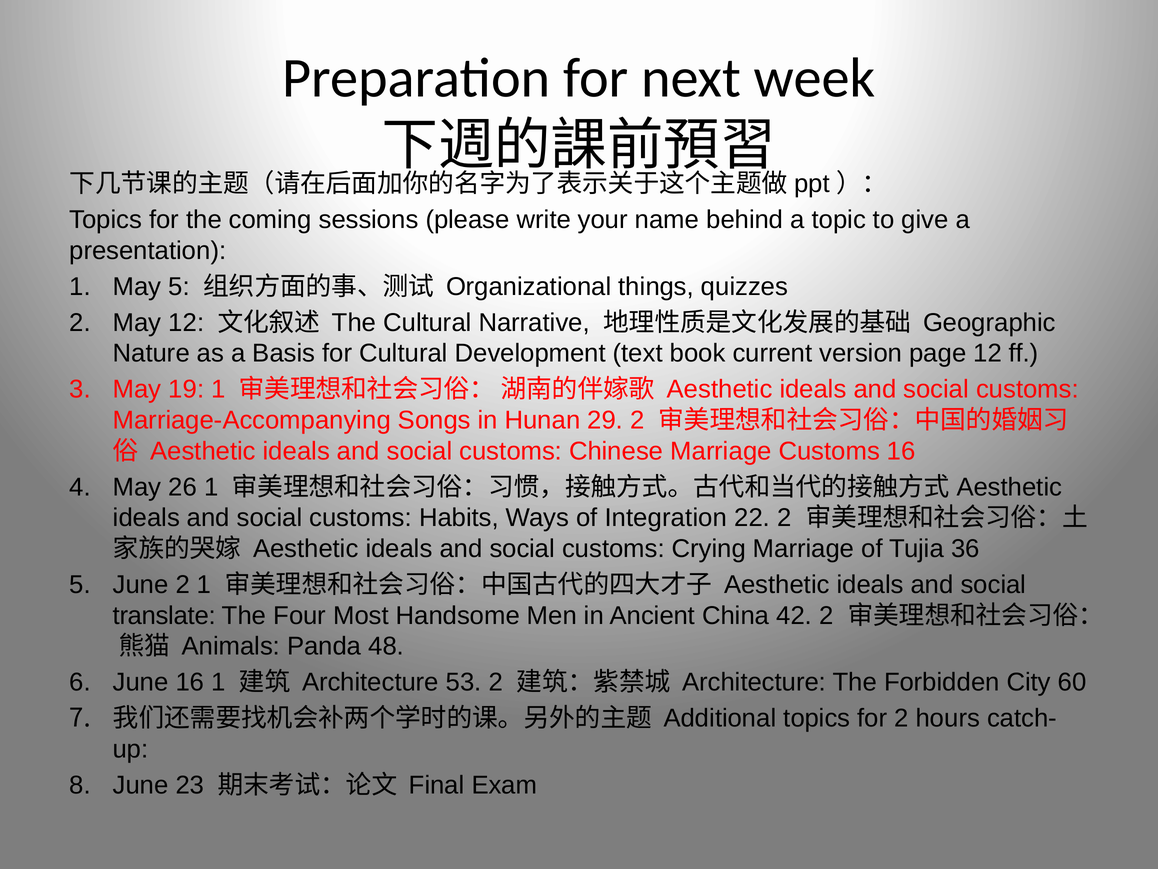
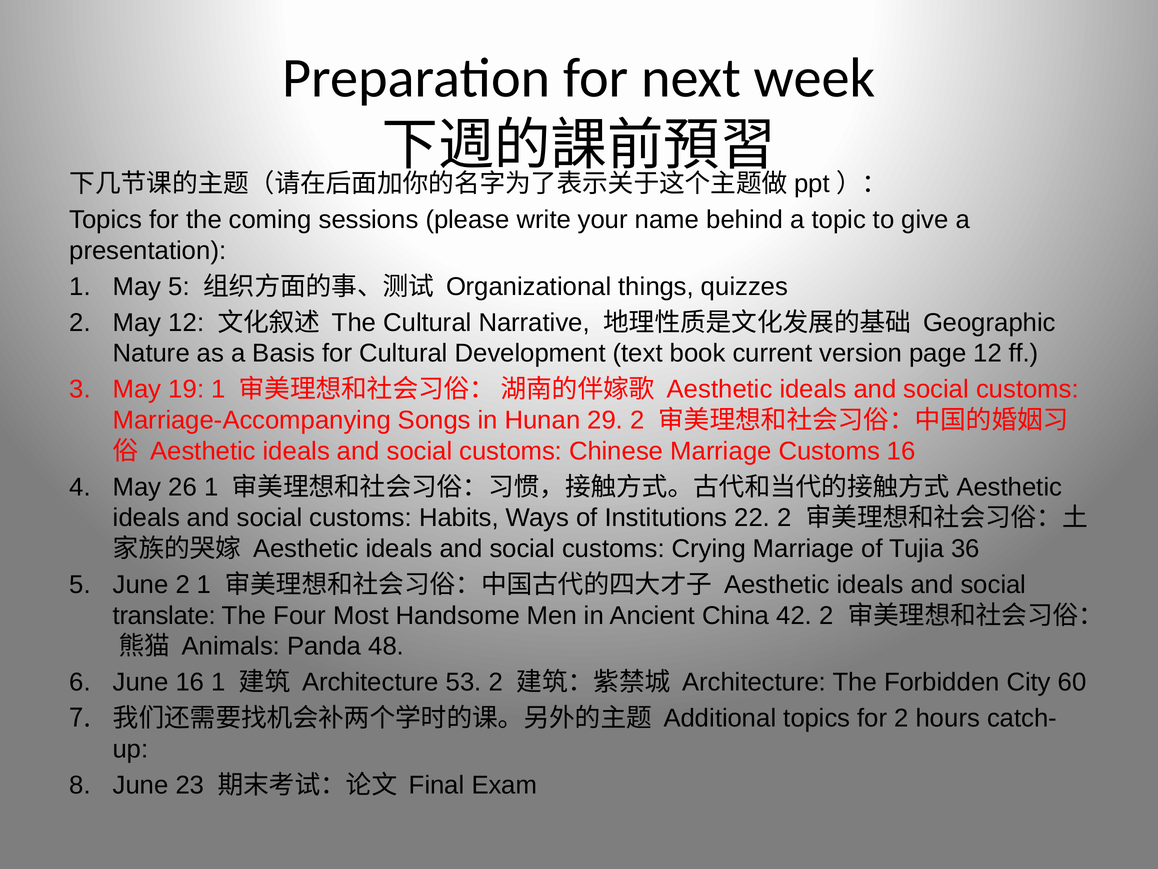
Integration: Integration -> Institutions
